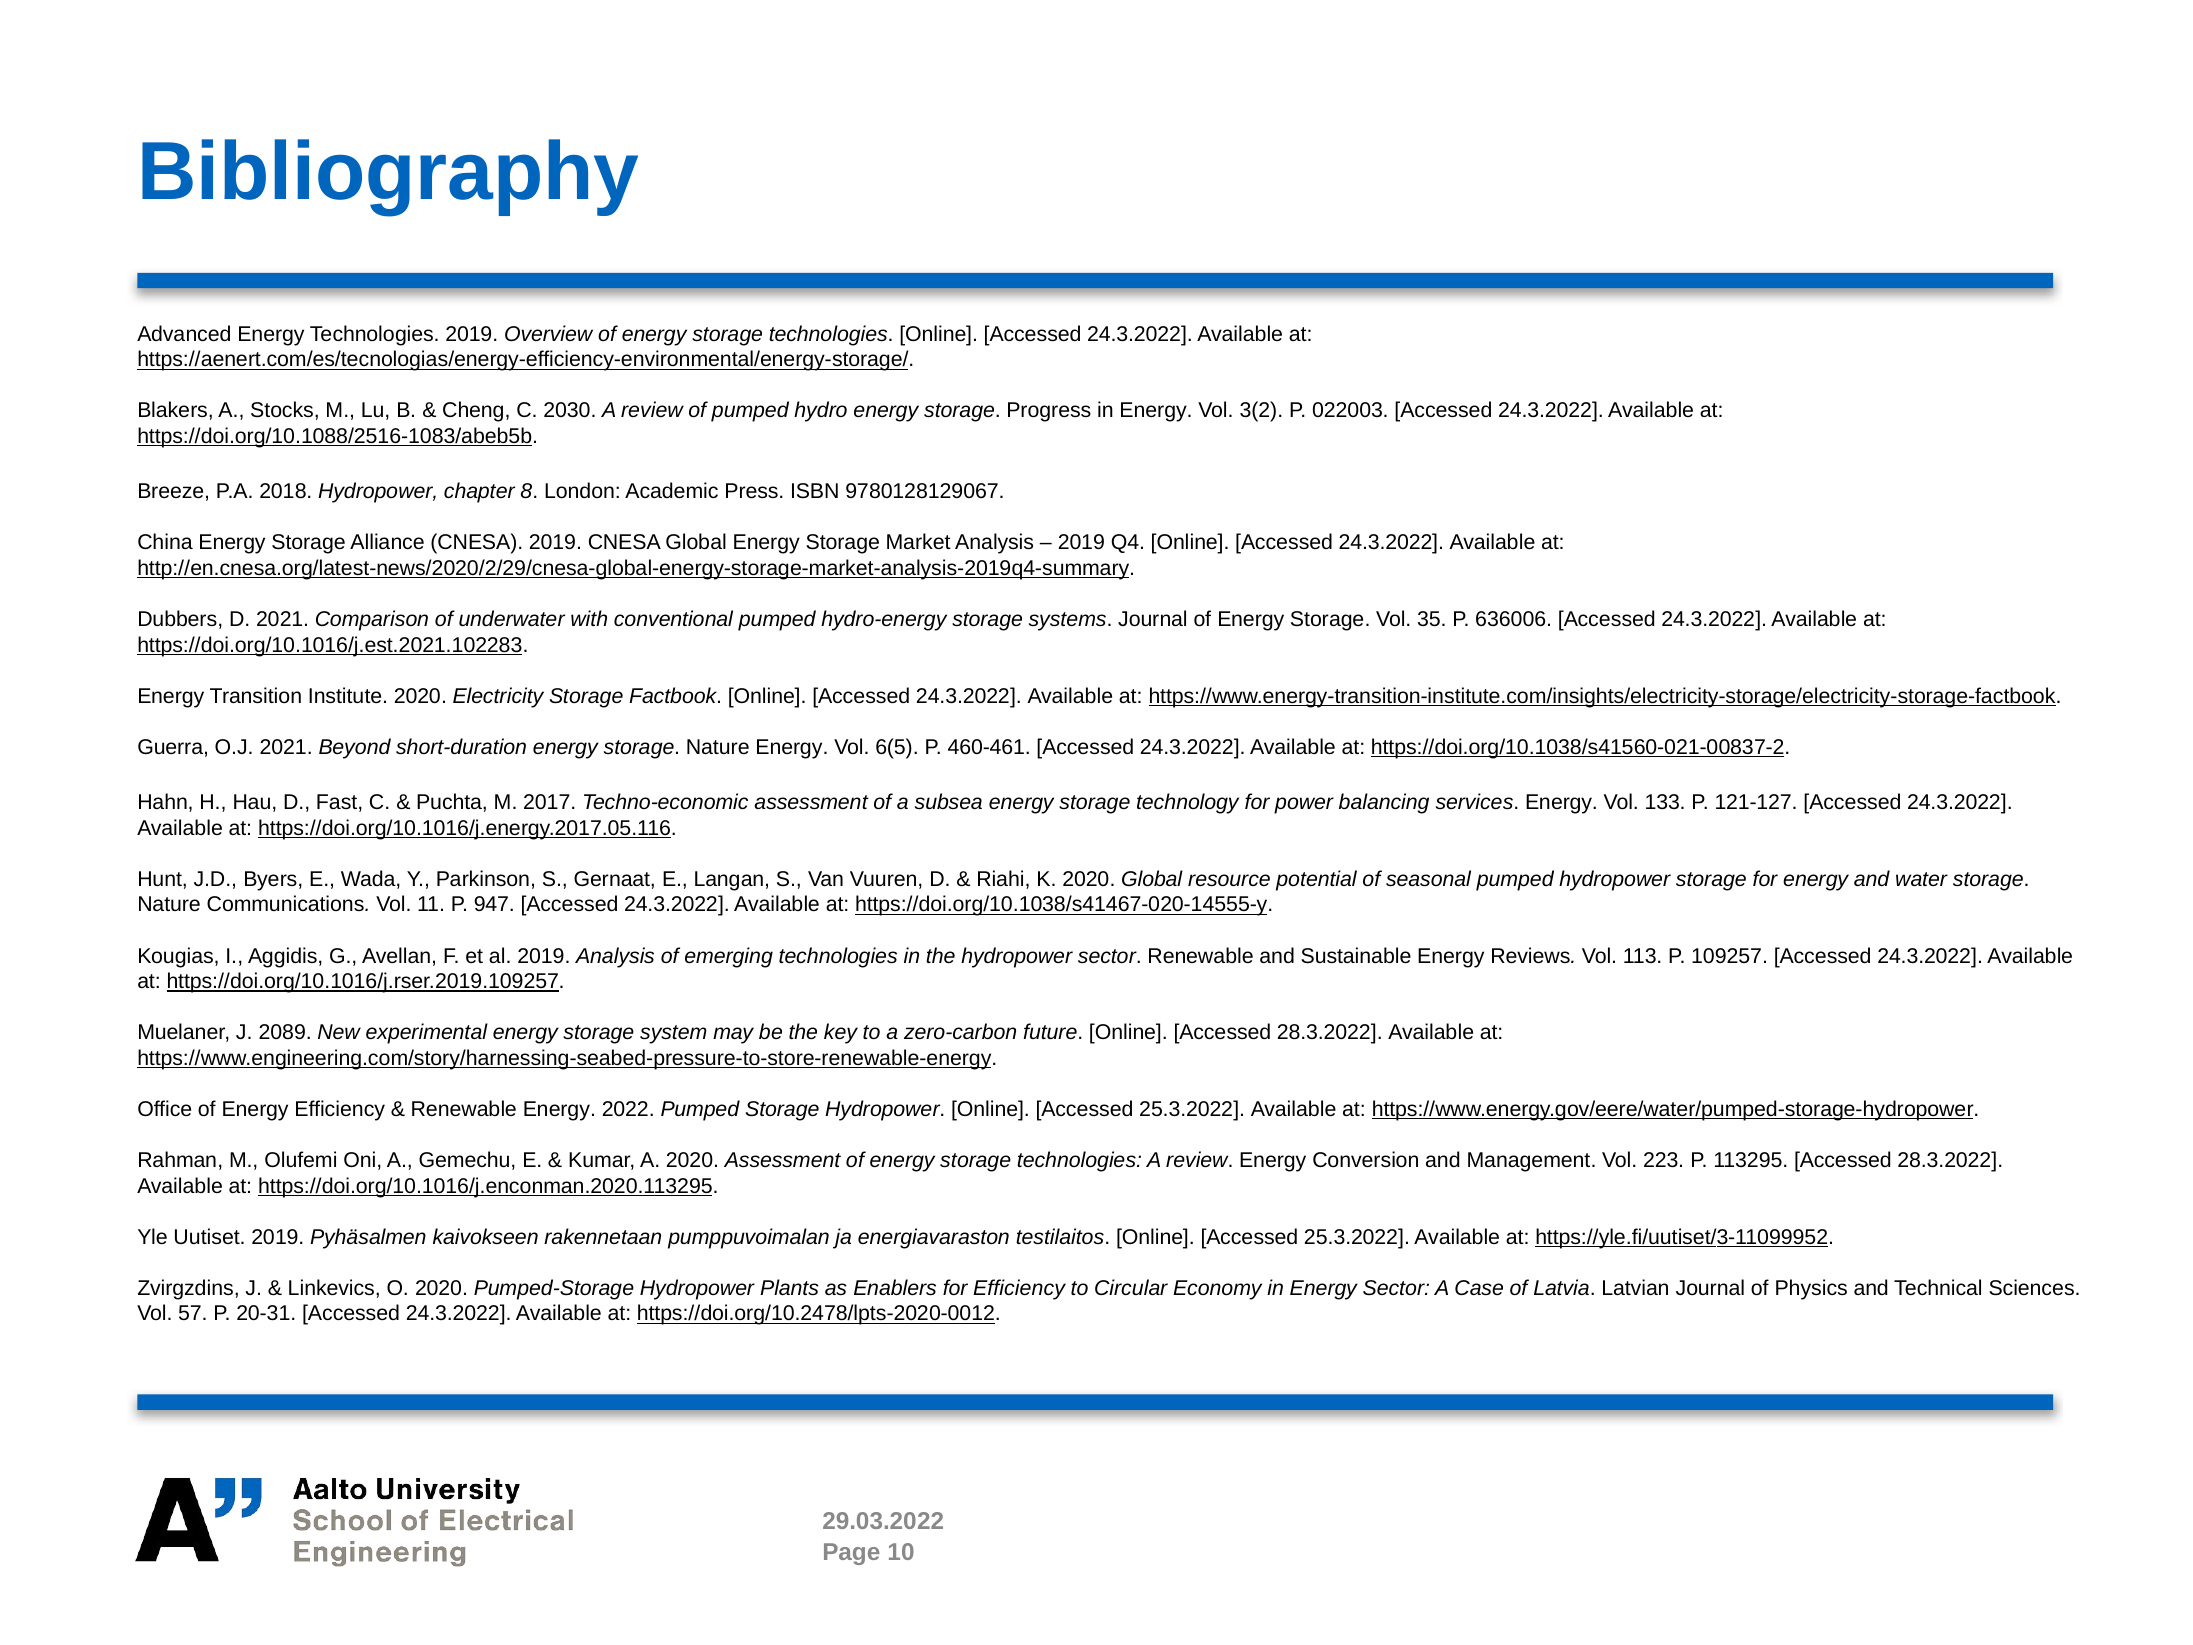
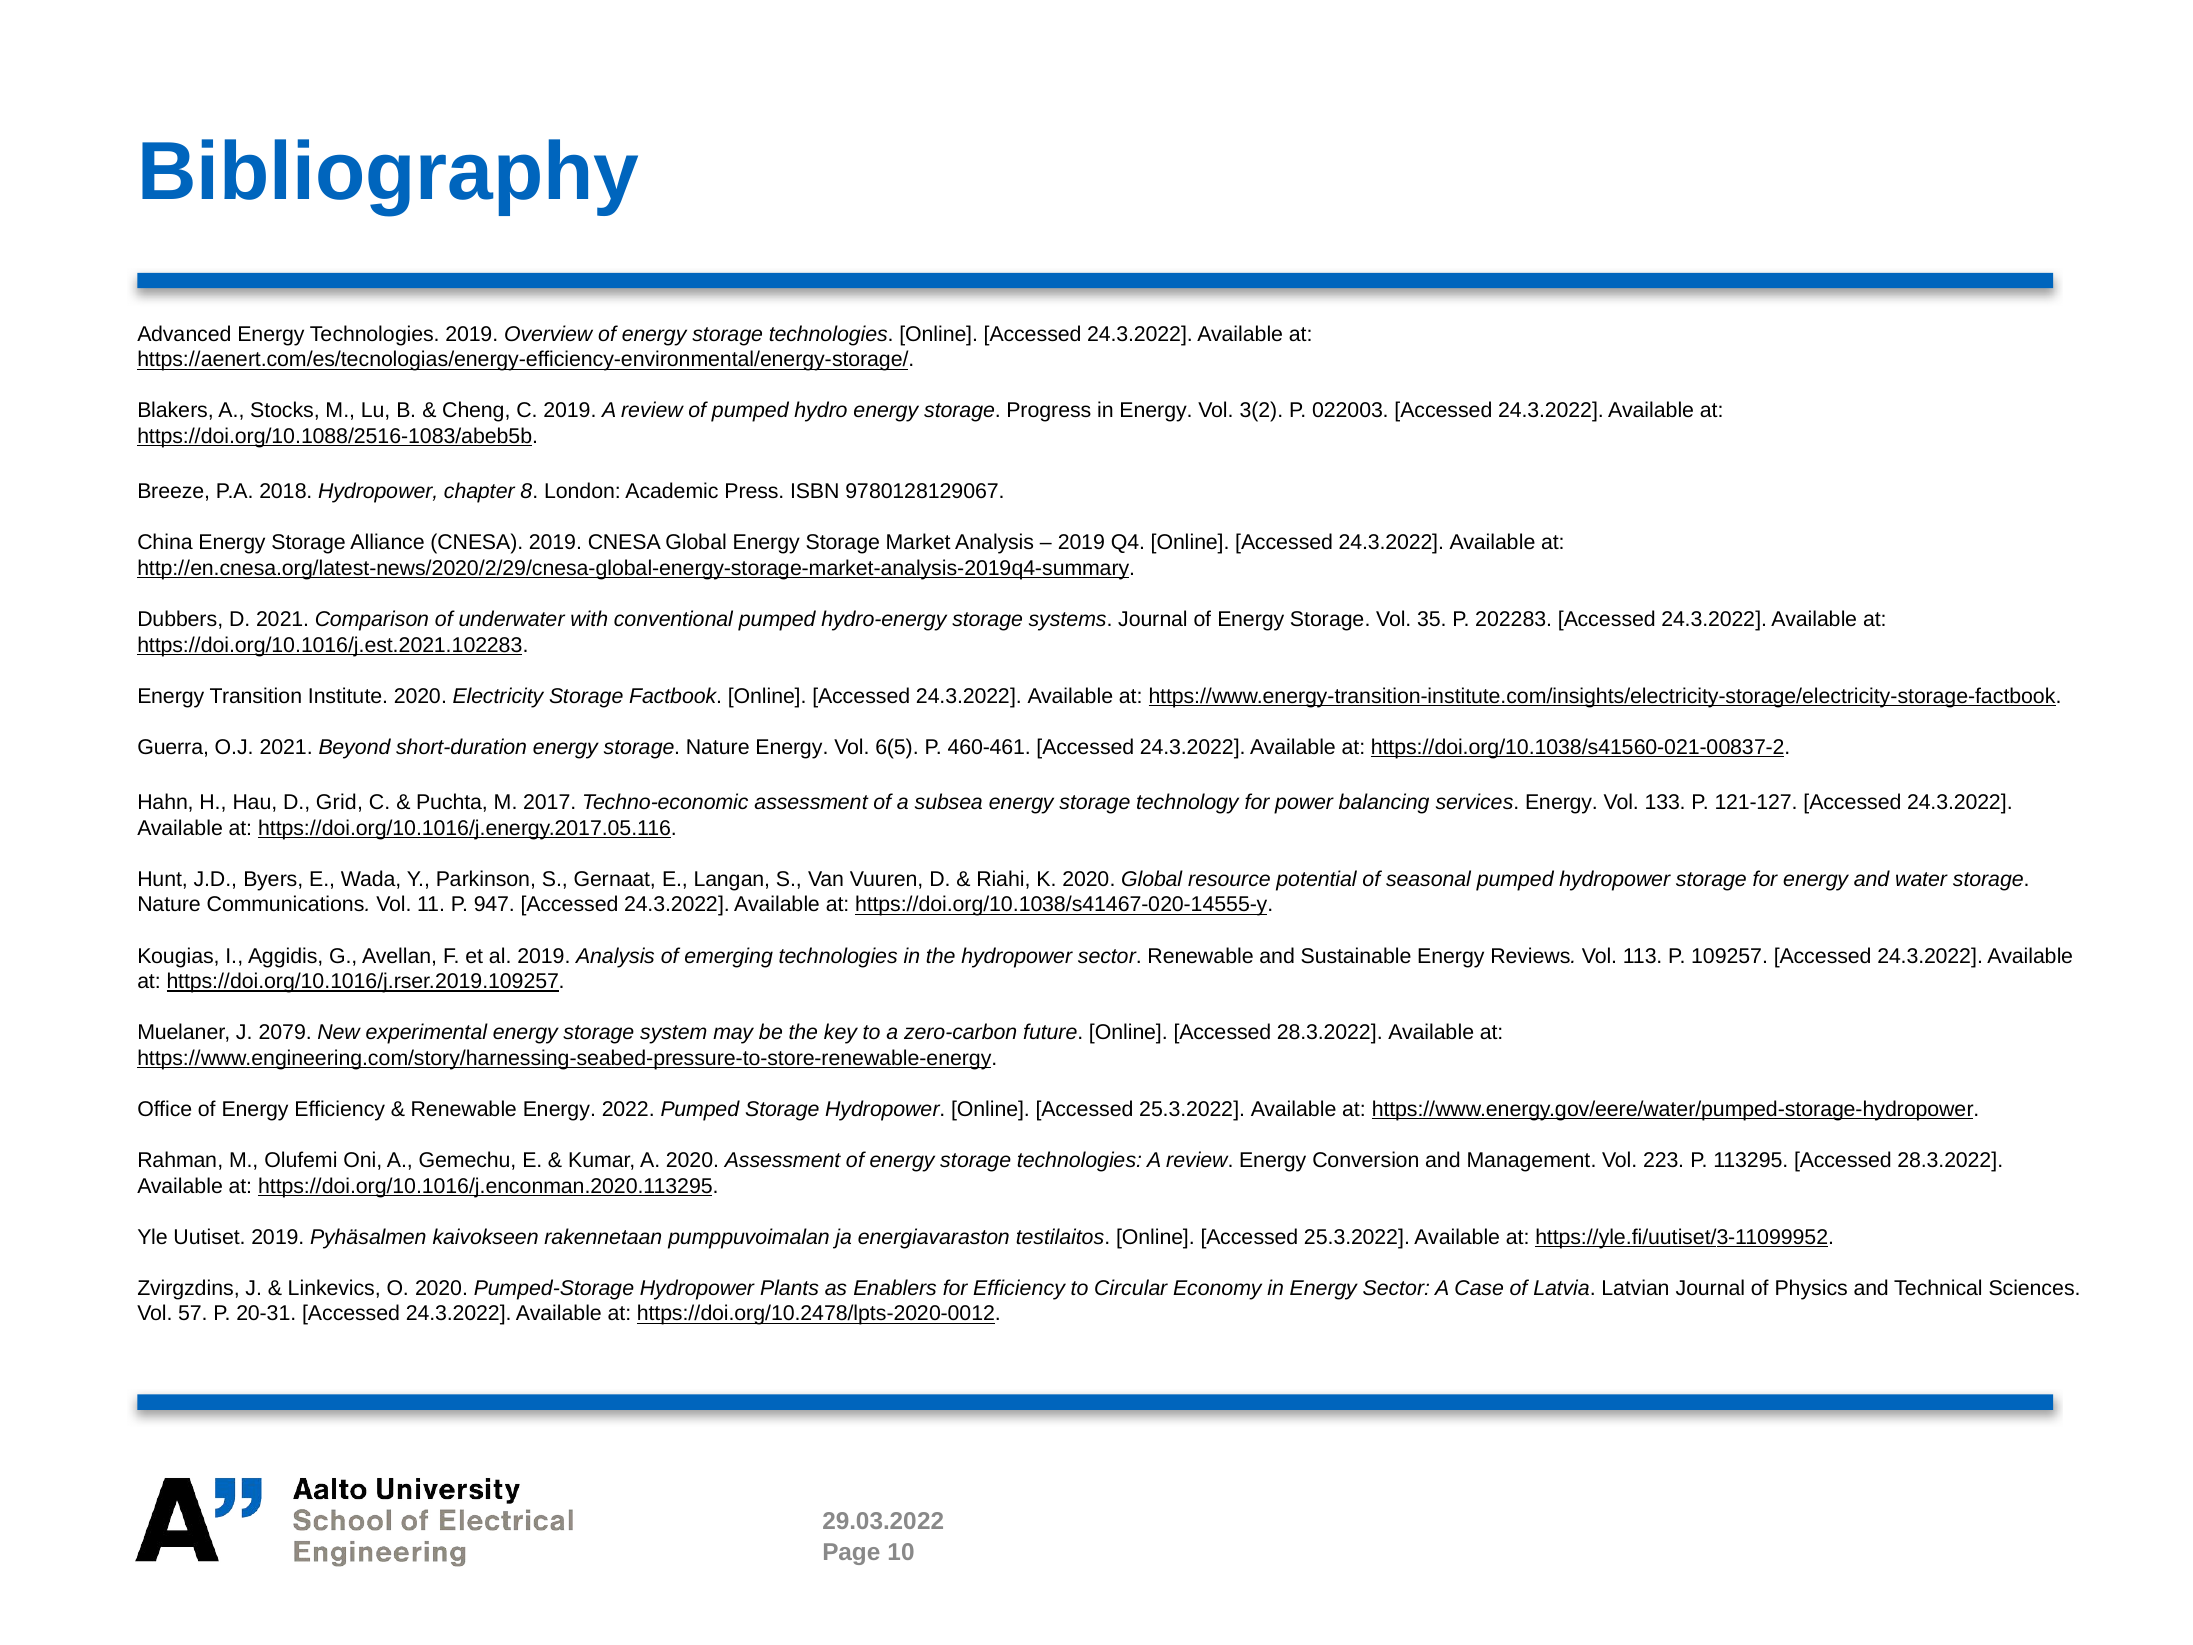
C 2030: 2030 -> 2019
636006: 636006 -> 202283
Fast: Fast -> Grid
2089: 2089 -> 2079
